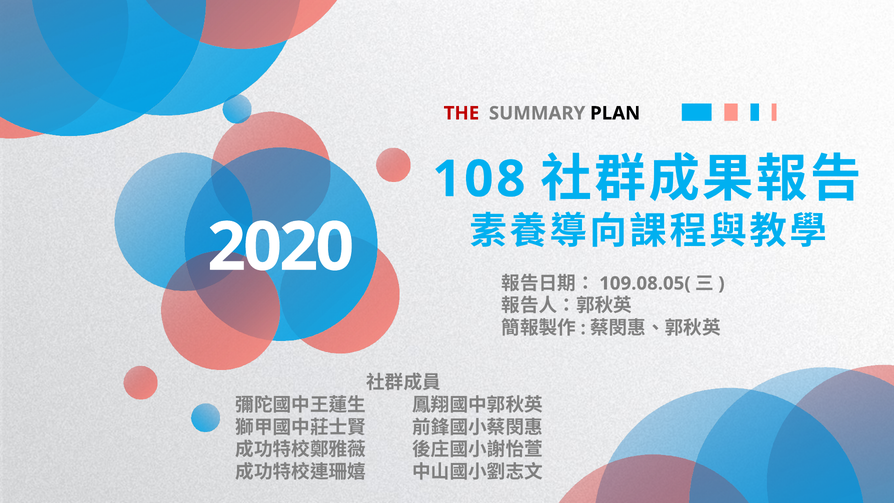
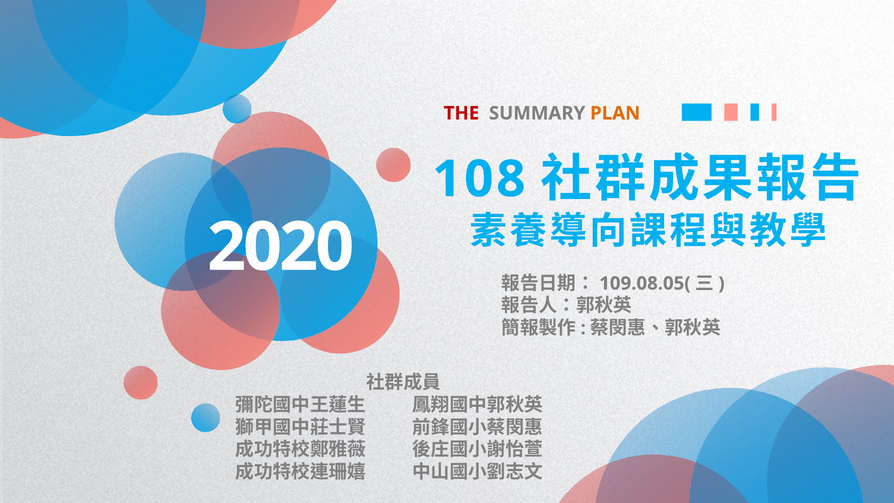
PLAN colour: black -> orange
